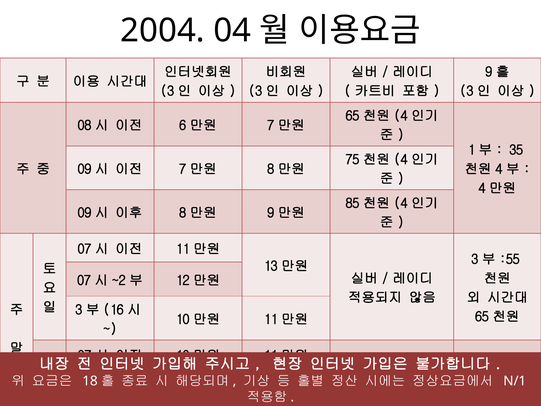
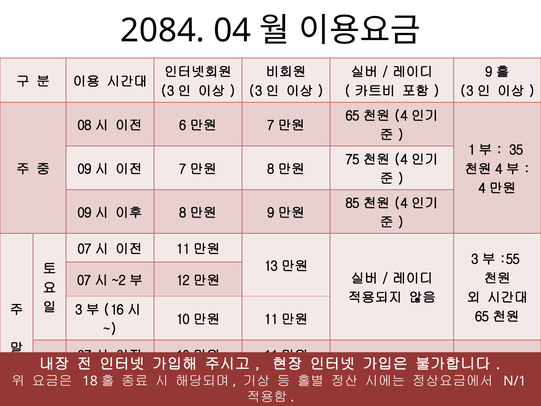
2004: 2004 -> 2084
